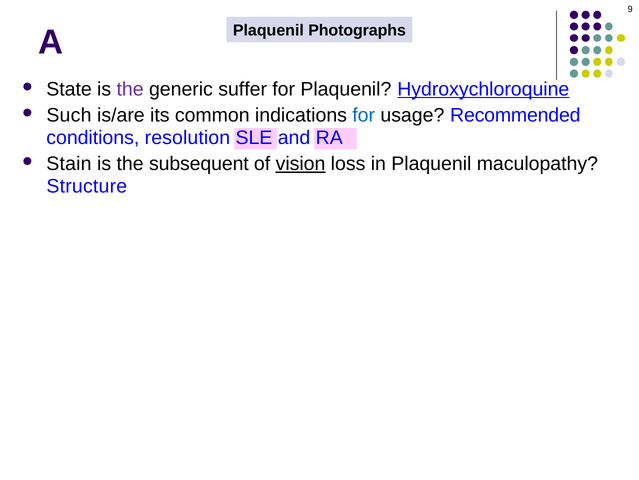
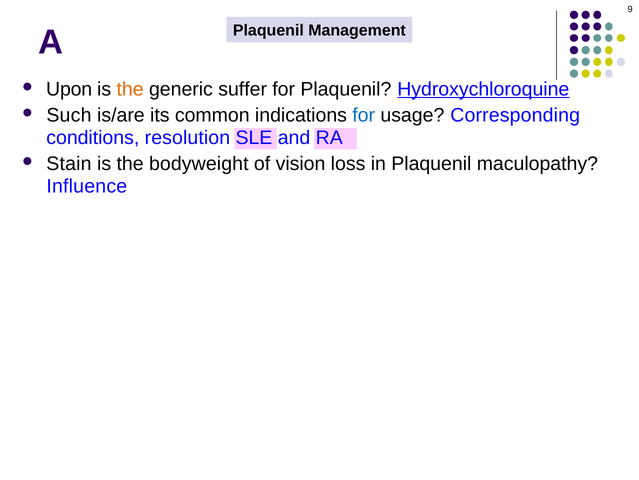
Photographs: Photographs -> Management
State: State -> Upon
the at (130, 89) colour: purple -> orange
Recommended: Recommended -> Corresponding
subsequent: subsequent -> bodyweight
vision underline: present -> none
Structure: Structure -> Influence
